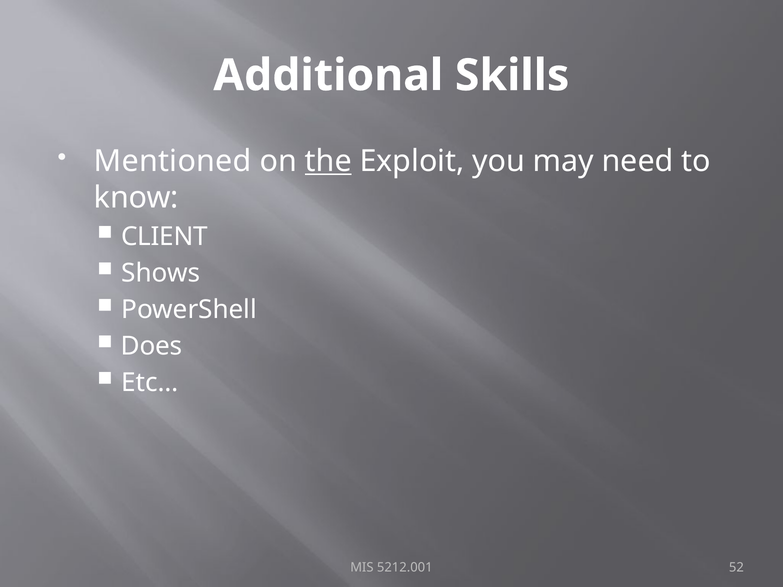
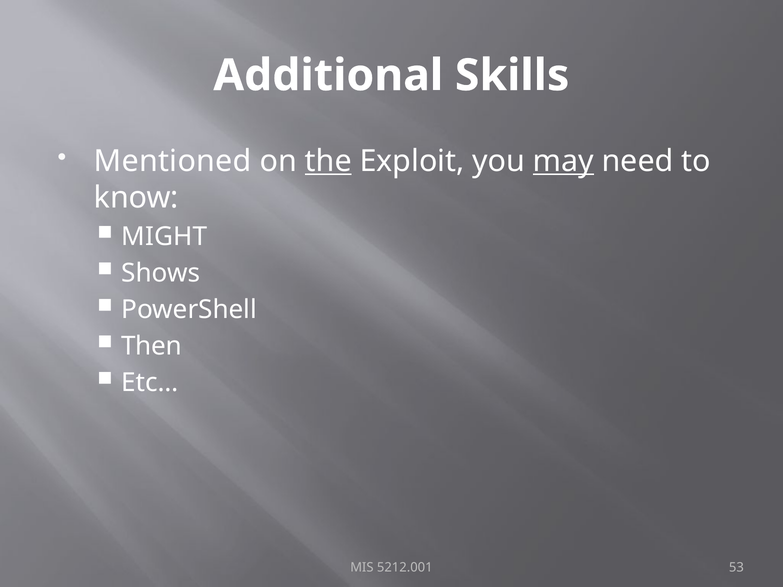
may underline: none -> present
CLIENT: CLIENT -> MIGHT
Does: Does -> Then
52: 52 -> 53
